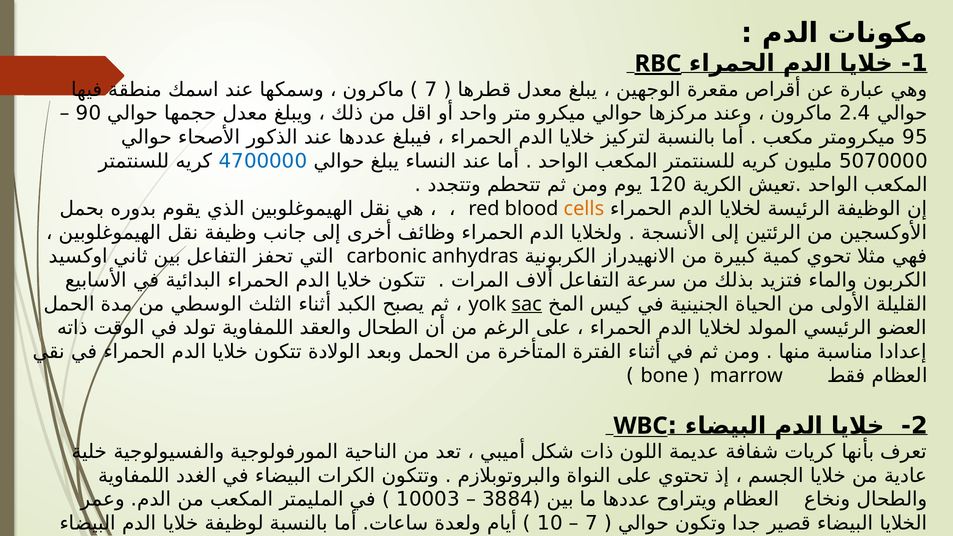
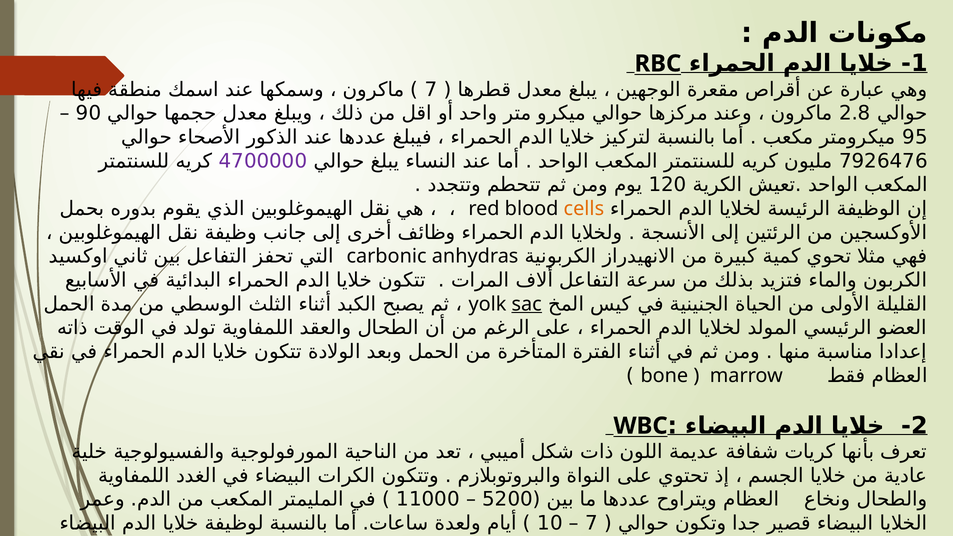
RBC underline: present -> none
2.4: 2.4 -> 2.8
4700000 colour: blue -> purple
5070000: 5070000 -> 7926476
10003: 10003 -> 11000
3884: 3884 -> 5200
